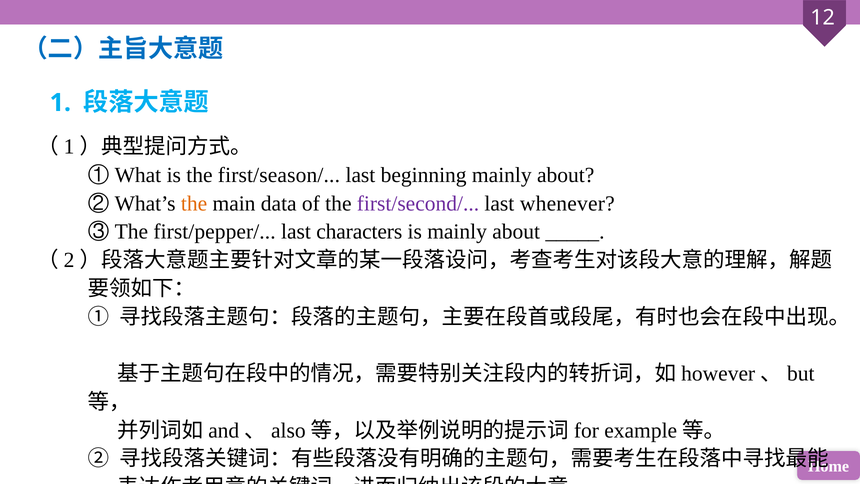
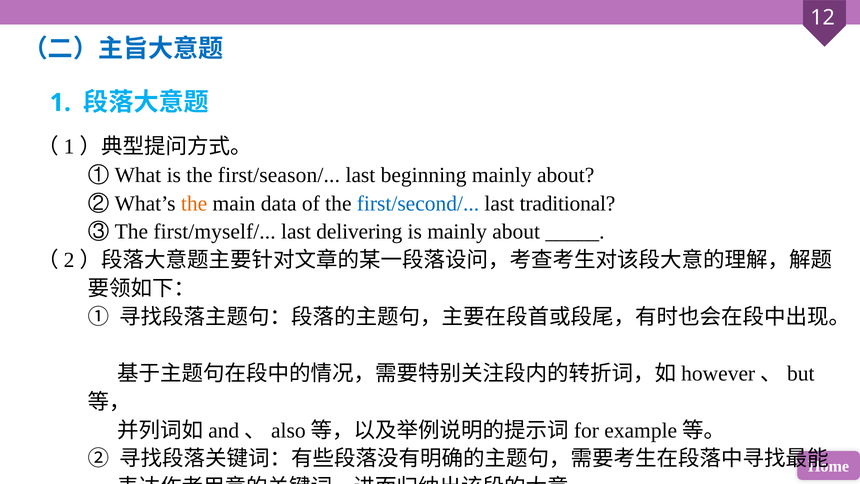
first/second/ colour: purple -> blue
whenever: whenever -> traditional
first/pepper/: first/pepper/ -> first/myself/
characters: characters -> delivering
